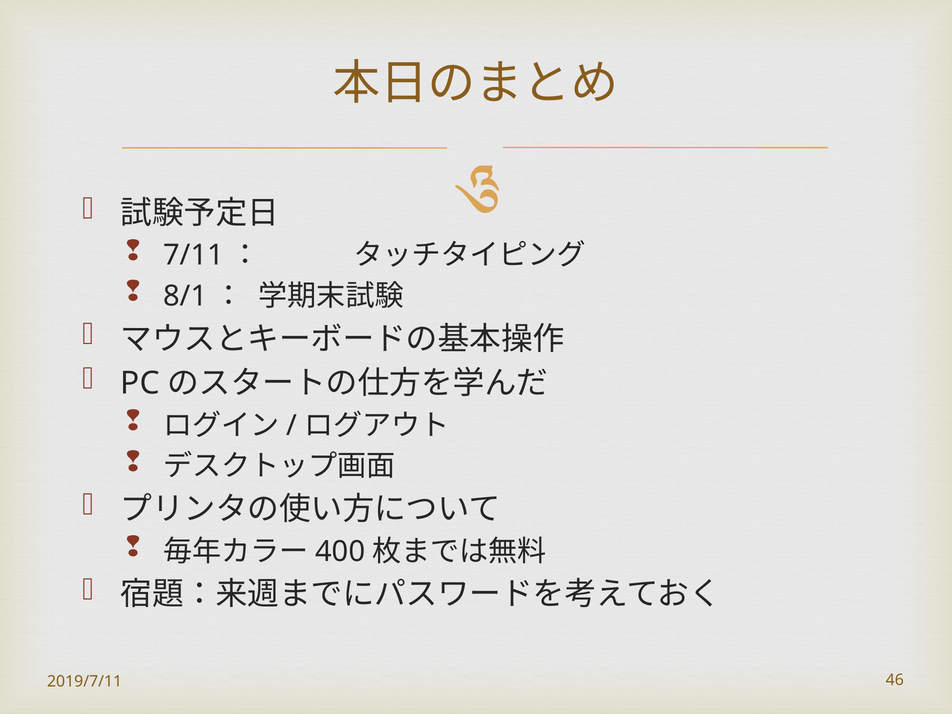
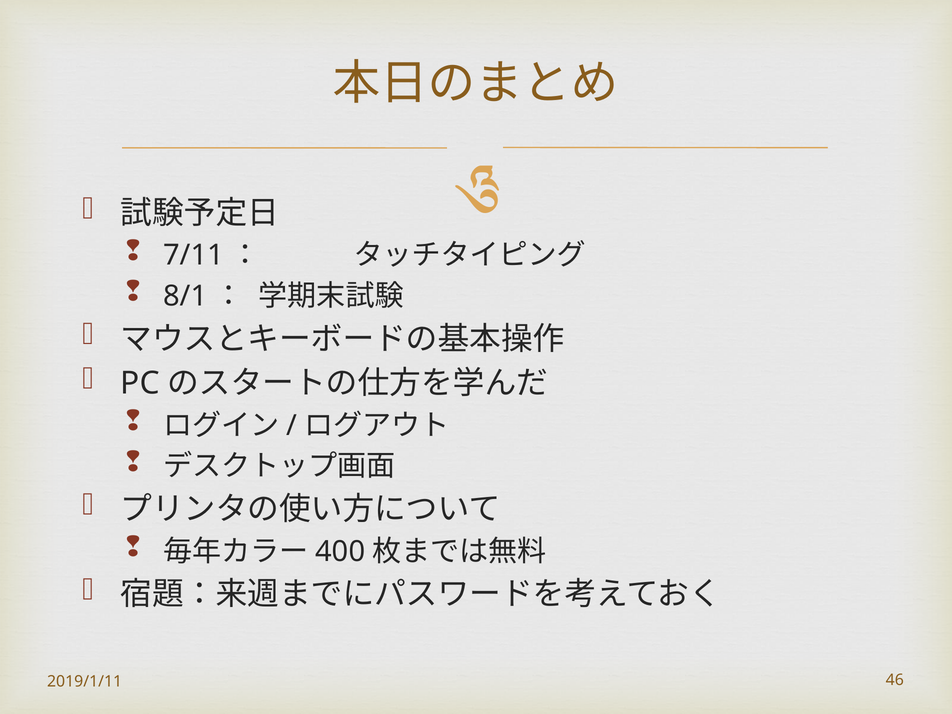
2019/7/11: 2019/7/11 -> 2019/1/11
